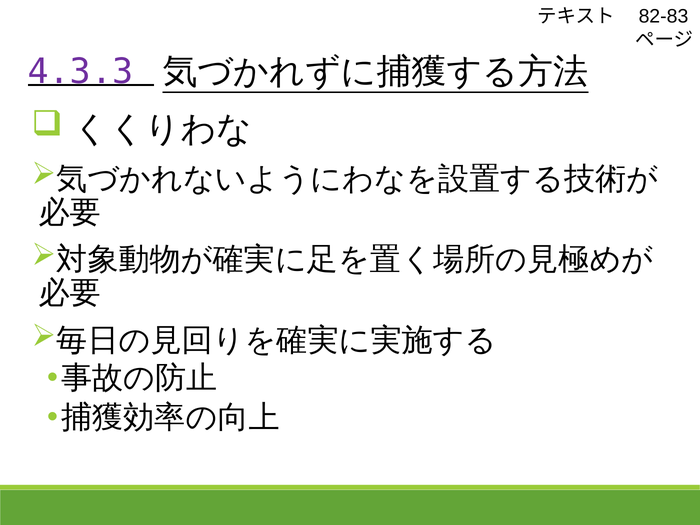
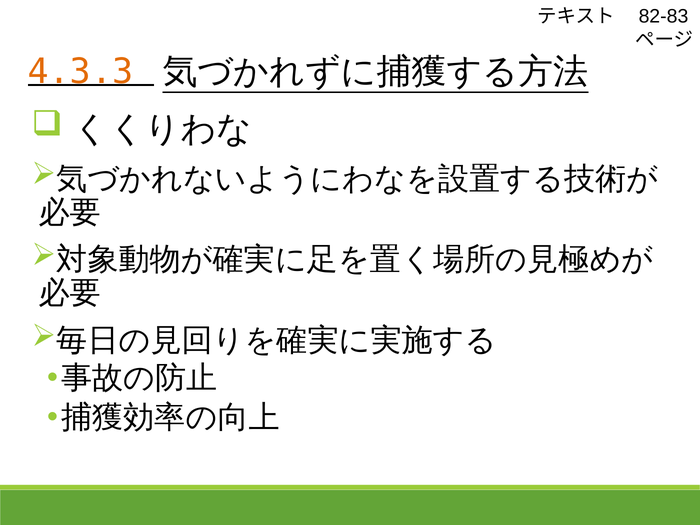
4.3.3 colour: purple -> orange
